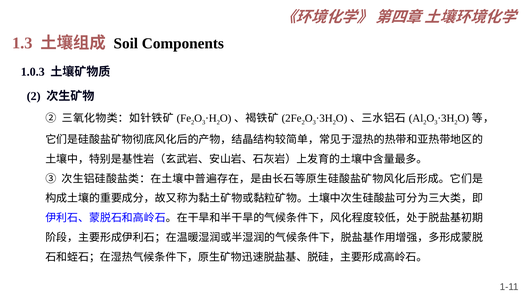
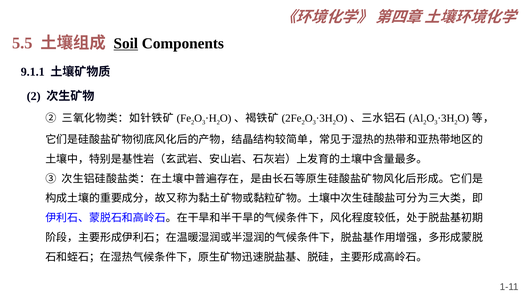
1.3: 1.3 -> 5.5
Soil underline: none -> present
1.0.3: 1.0.3 -> 9.1.1
